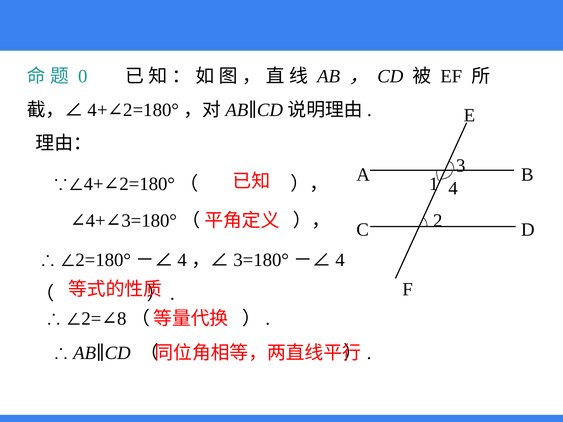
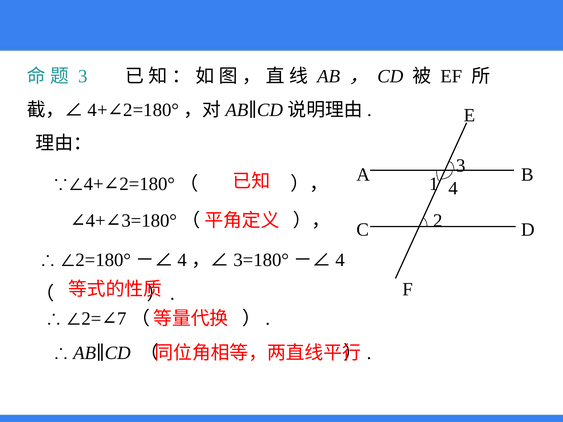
0 at (83, 76): 0 -> 3
8: 8 -> 7
